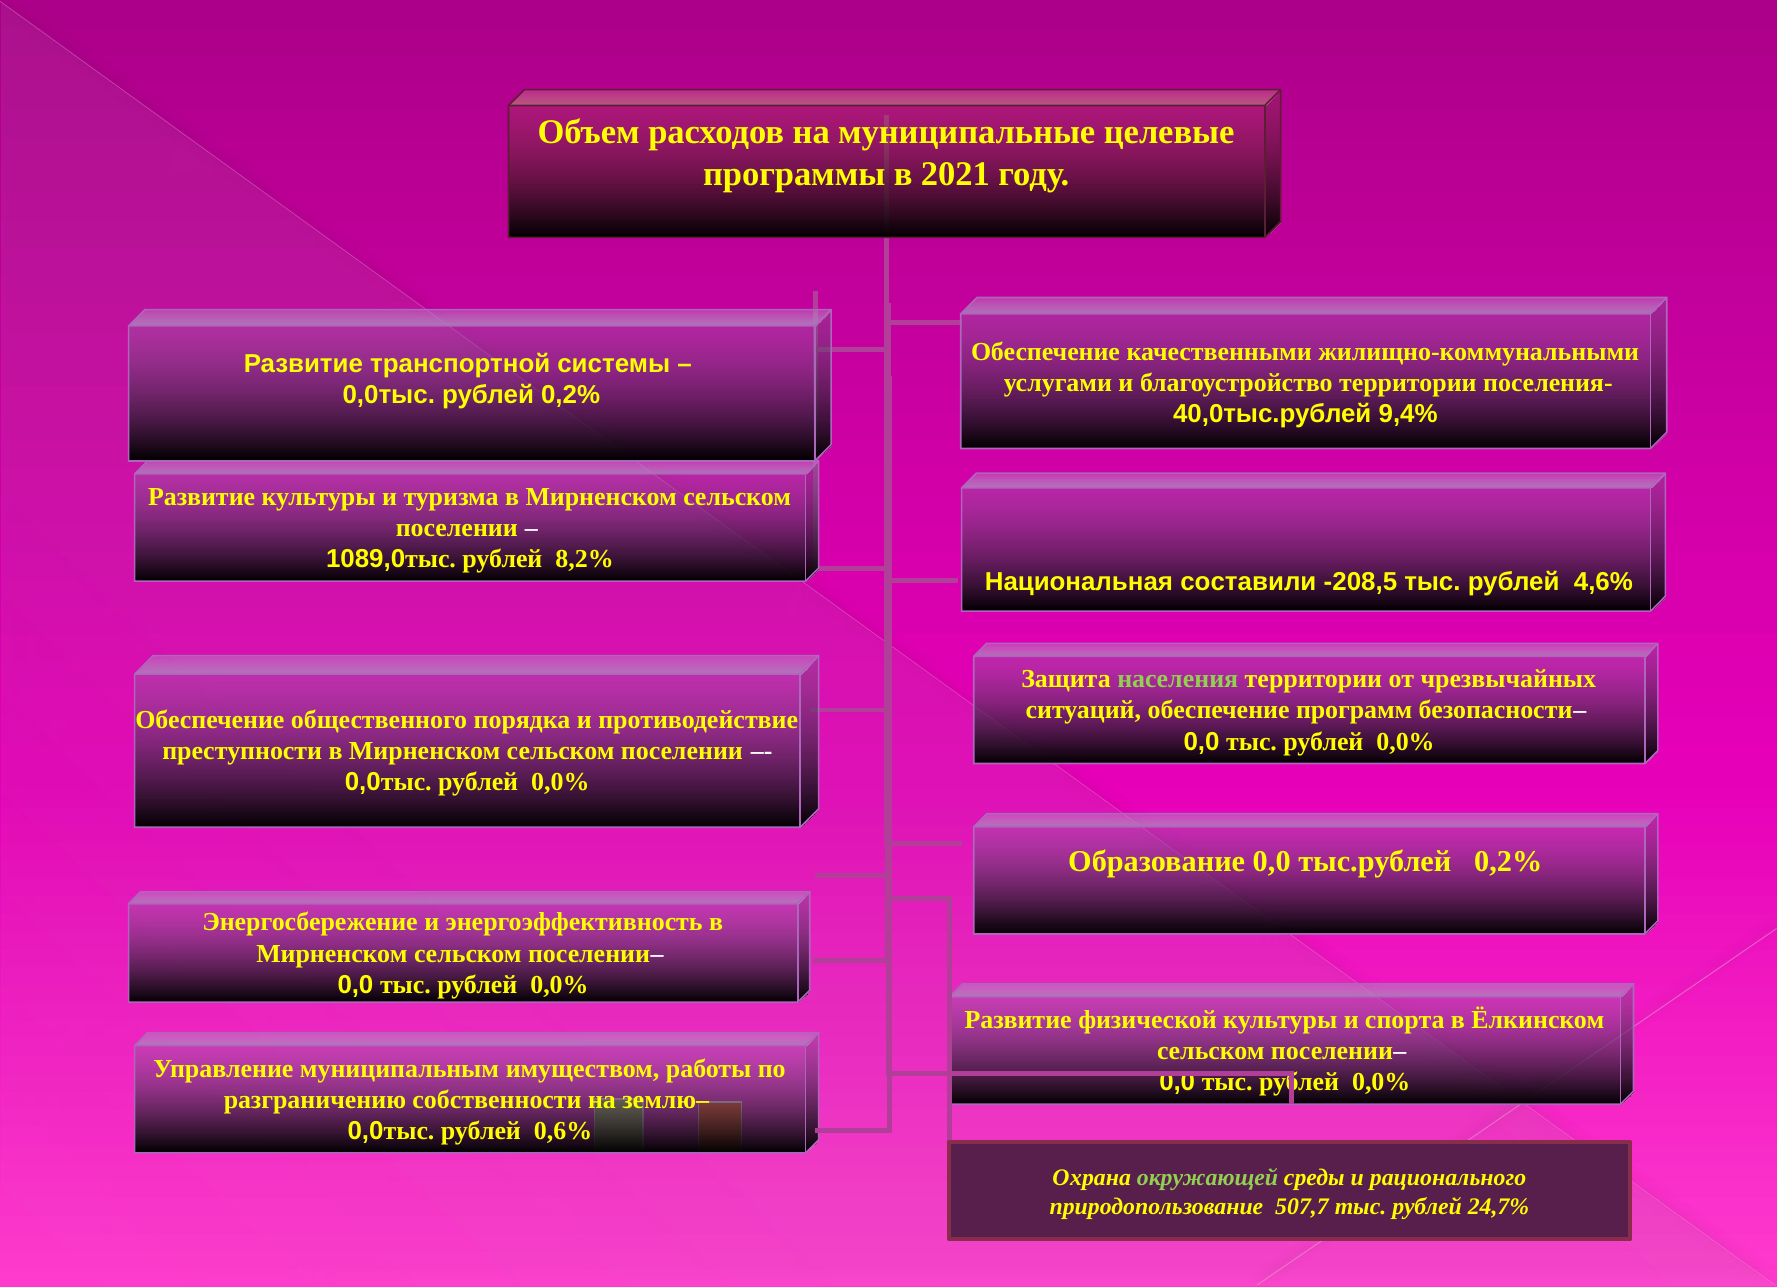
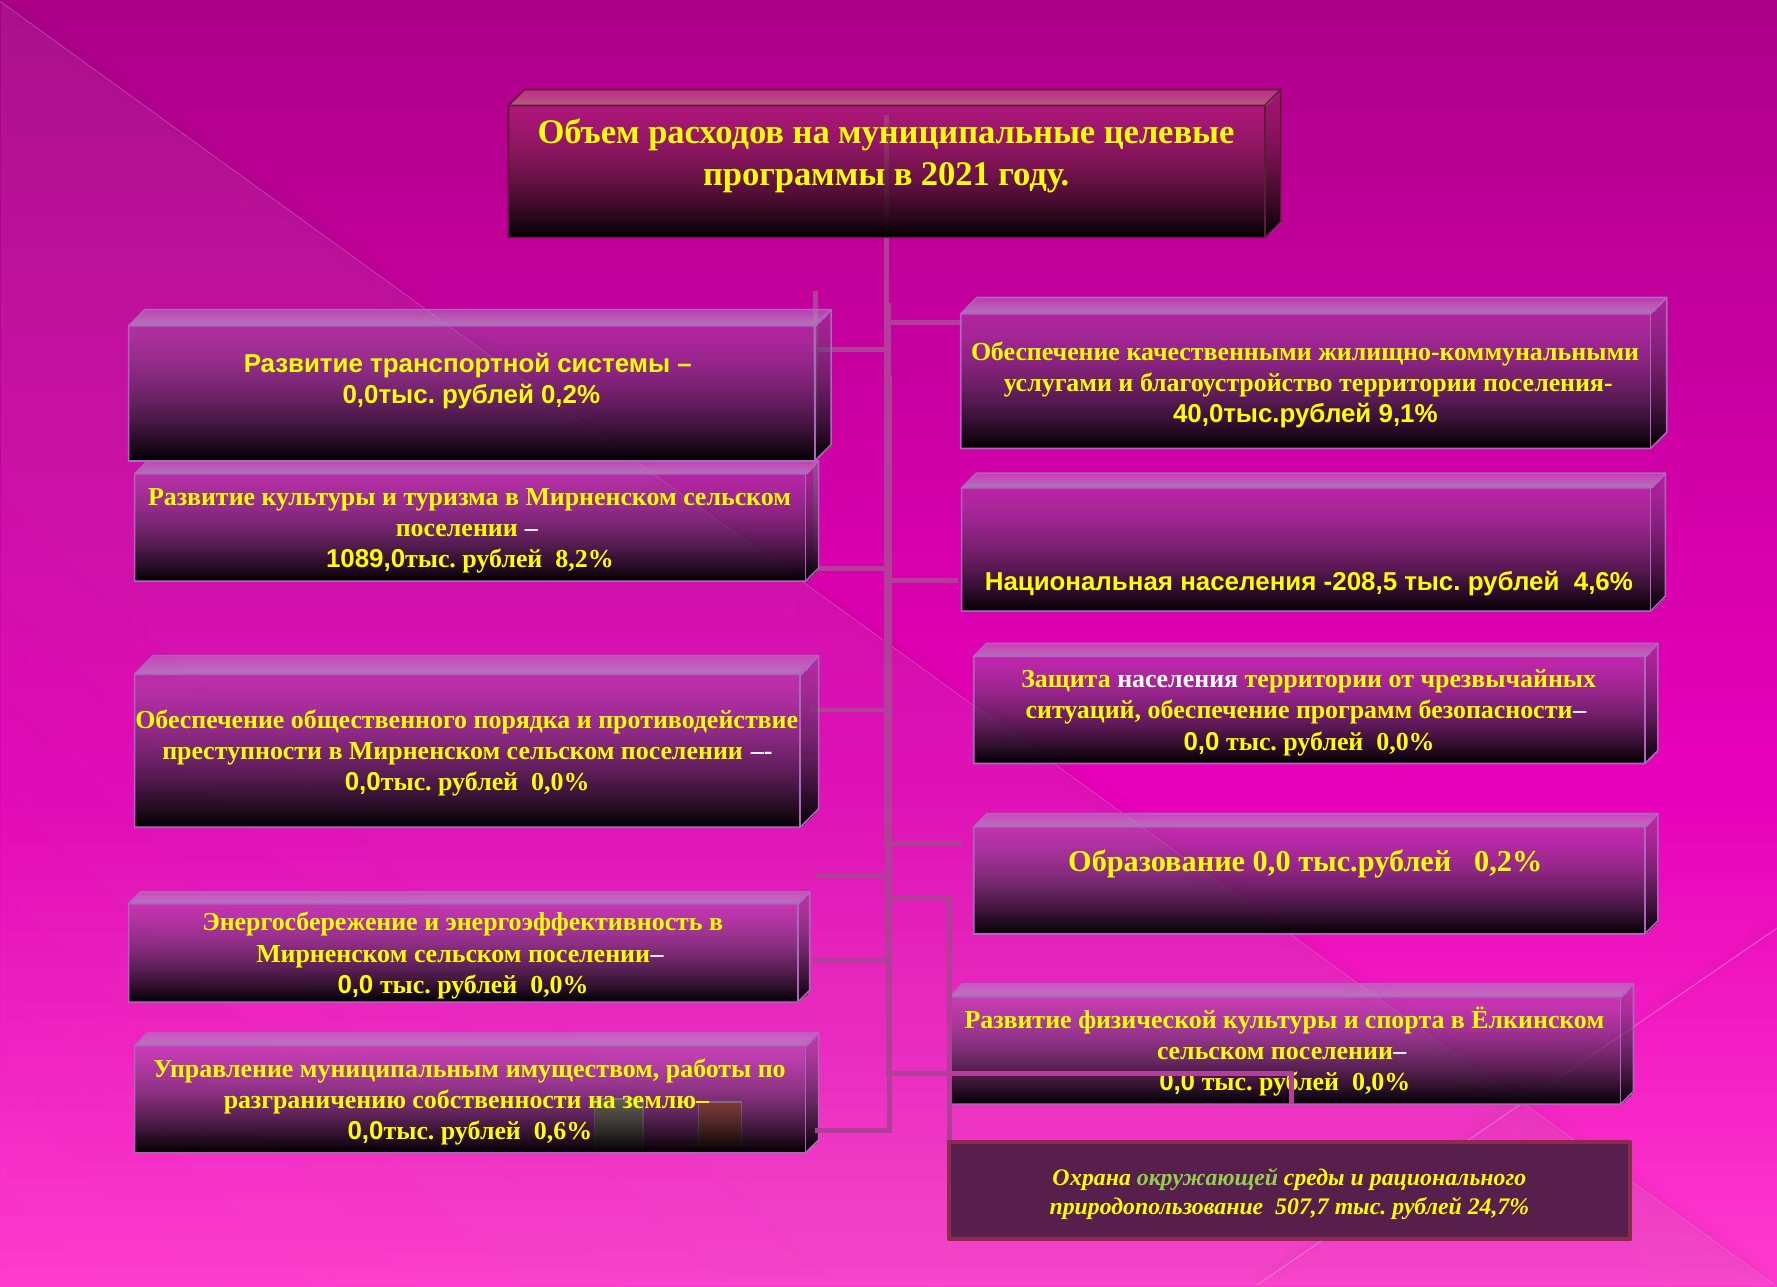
9,4%: 9,4% -> 9,1%
Национальная составили: составили -> населения
населения at (1178, 679) colour: light green -> white
